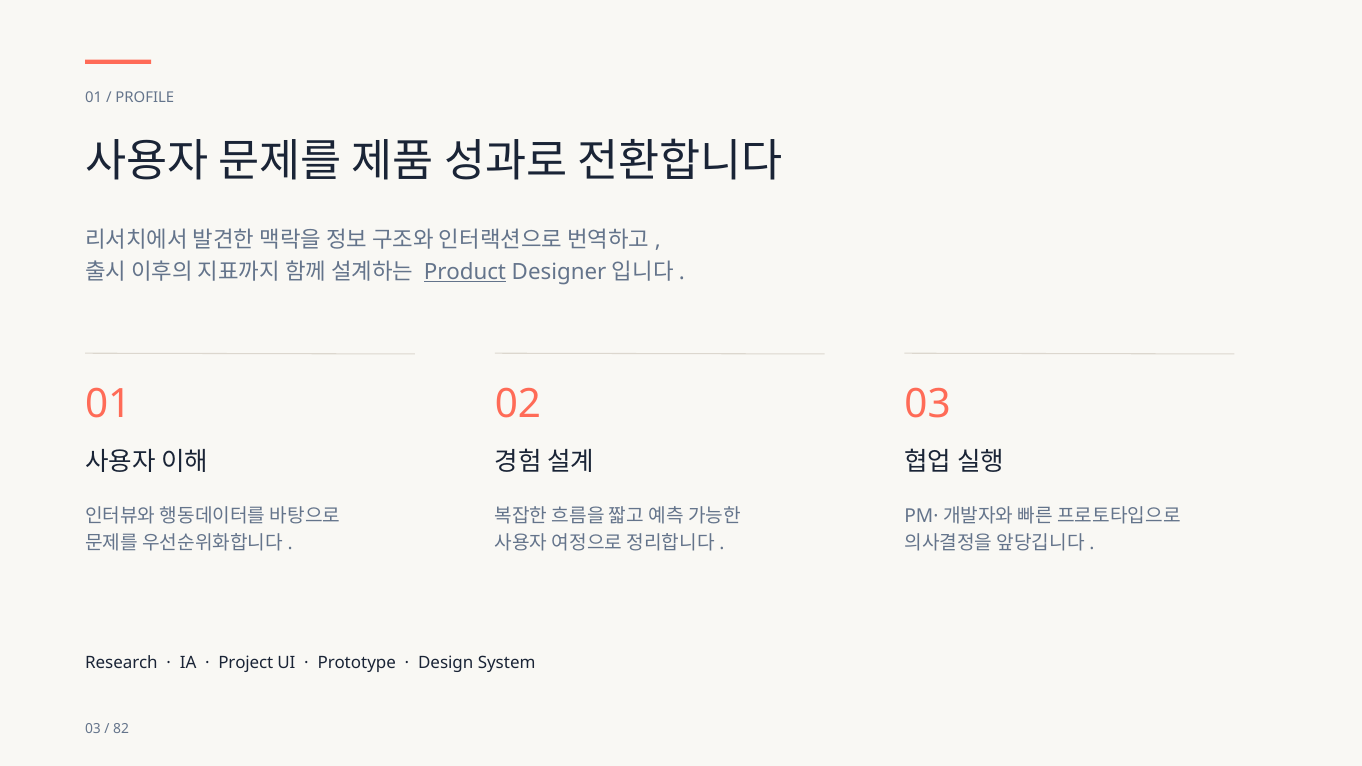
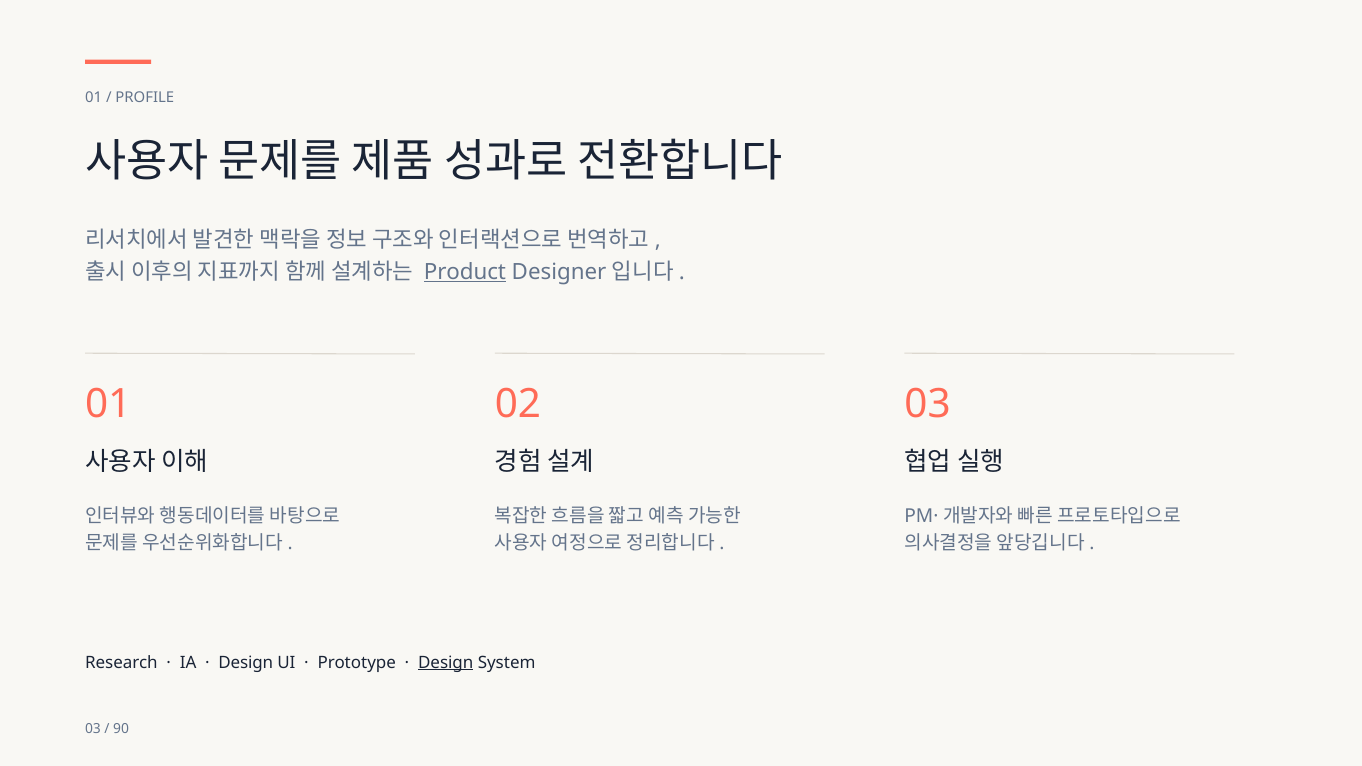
Project at (246, 663): Project -> Design
Design at (446, 663) underline: none -> present
82: 82 -> 90
